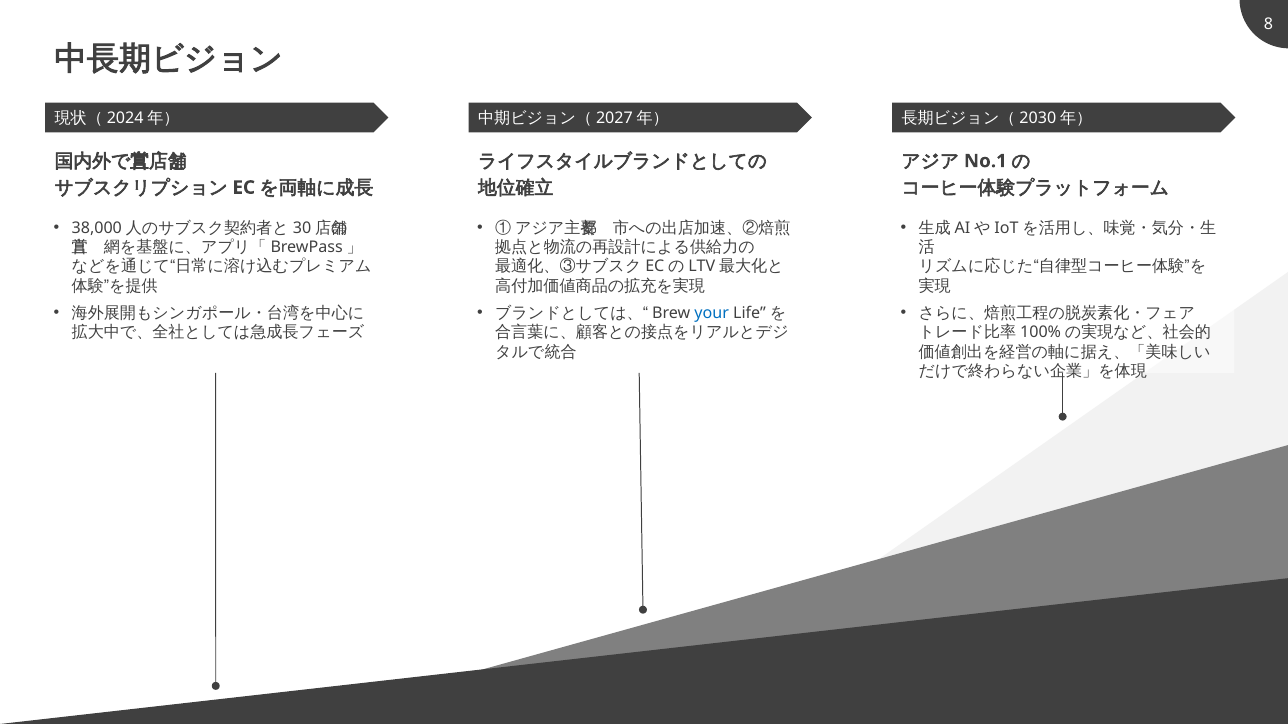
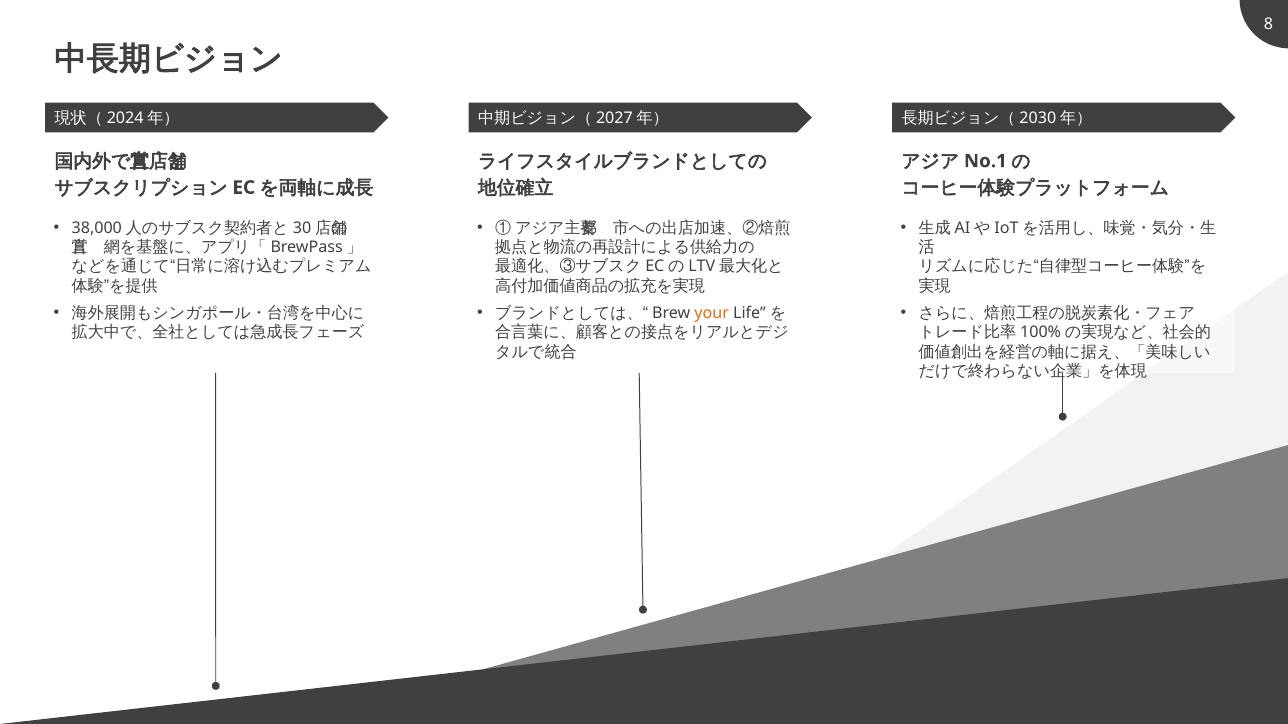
your colour: blue -> orange
